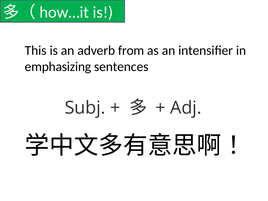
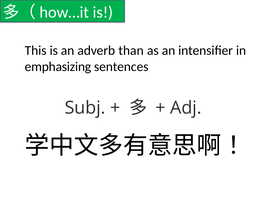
from: from -> than
